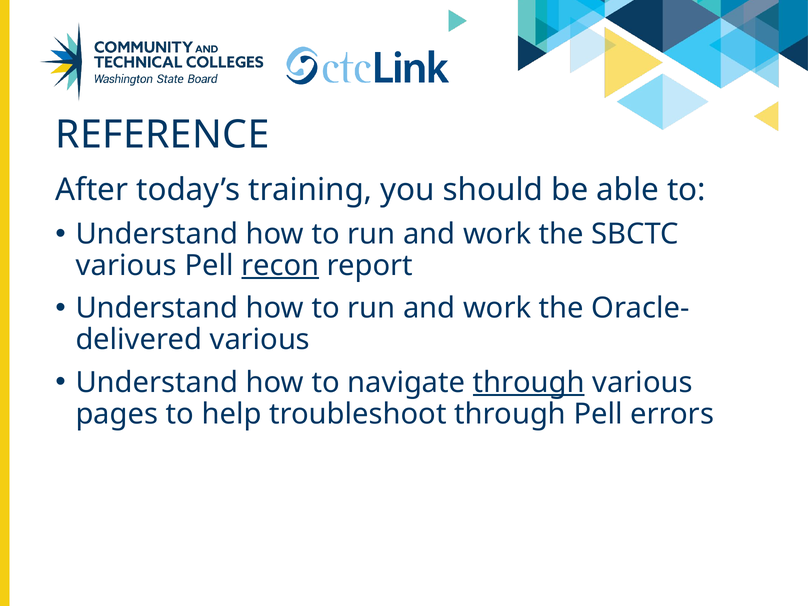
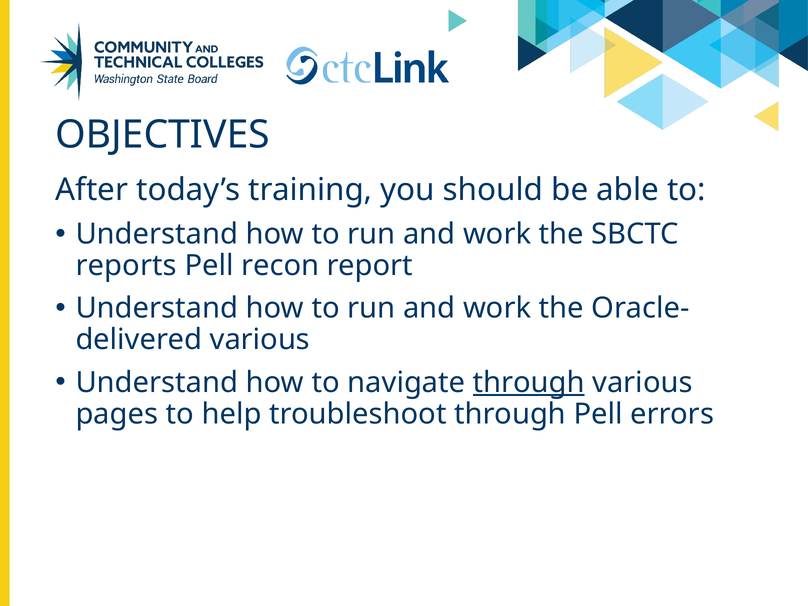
REFERENCE: REFERENCE -> OBJECTIVES
various at (126, 266): various -> reports
recon underline: present -> none
